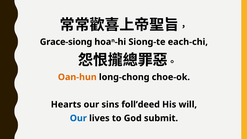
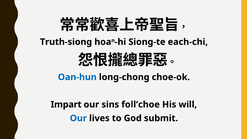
Grace-siong: Grace-siong -> Truth-siong
Oan-hun colour: orange -> blue
Hearts: Hearts -> Impart
foll’deed: foll’deed -> foll’choe
